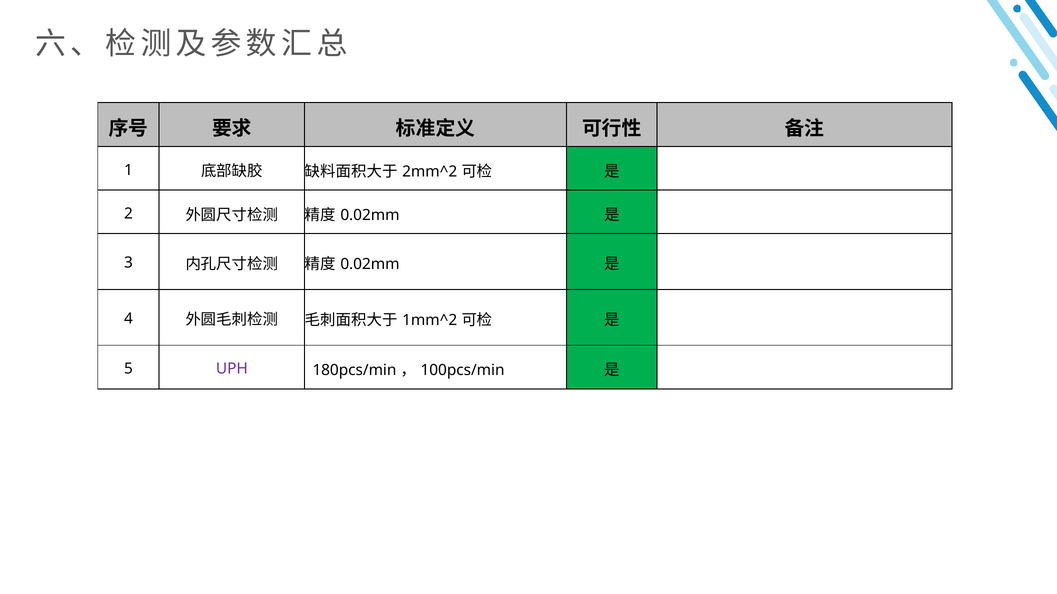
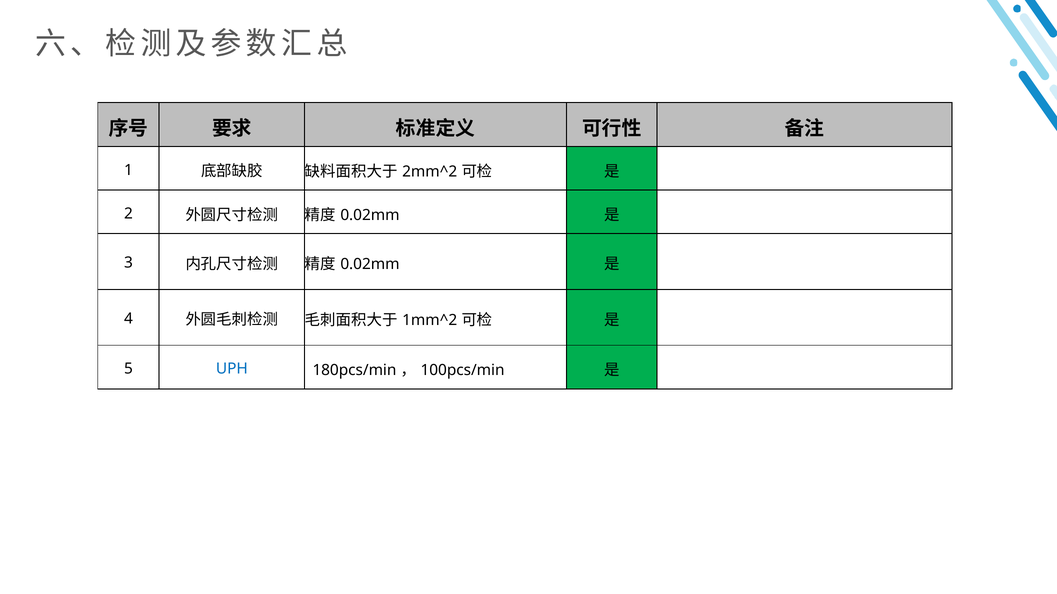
UPH colour: purple -> blue
